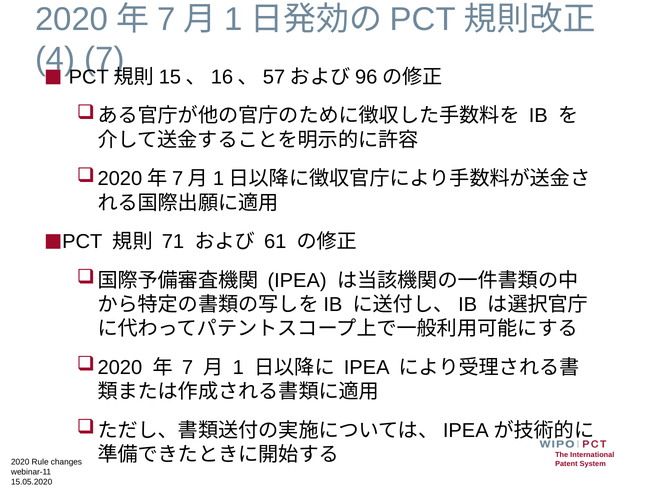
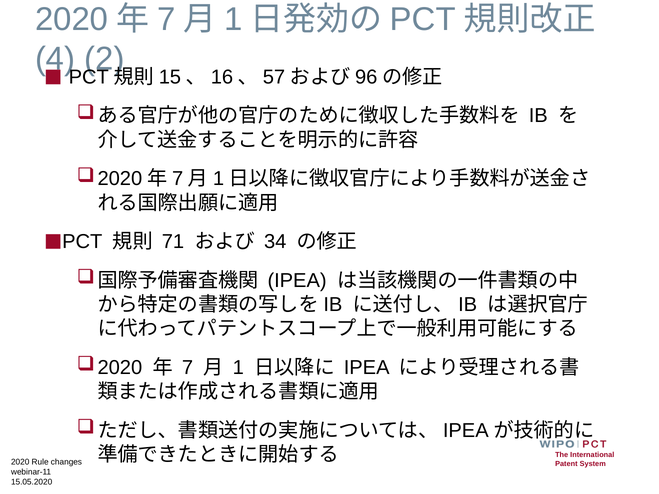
7 at (105, 59): 7 -> 2
61: 61 -> 34
